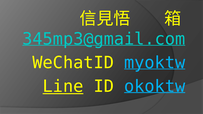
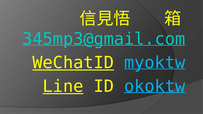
WeChatID underline: none -> present
